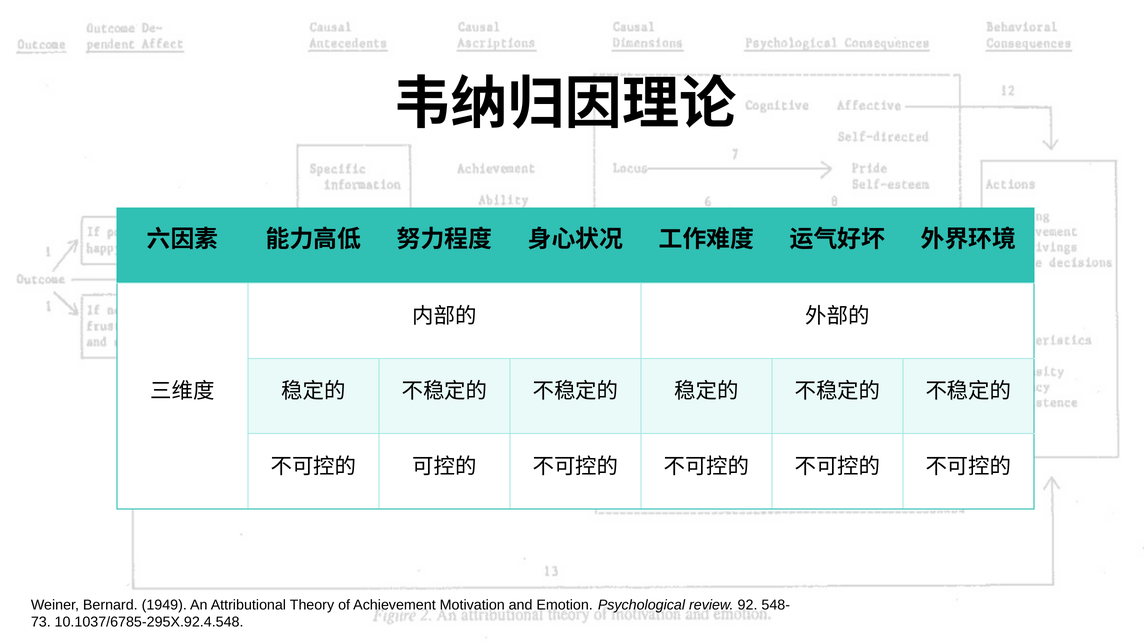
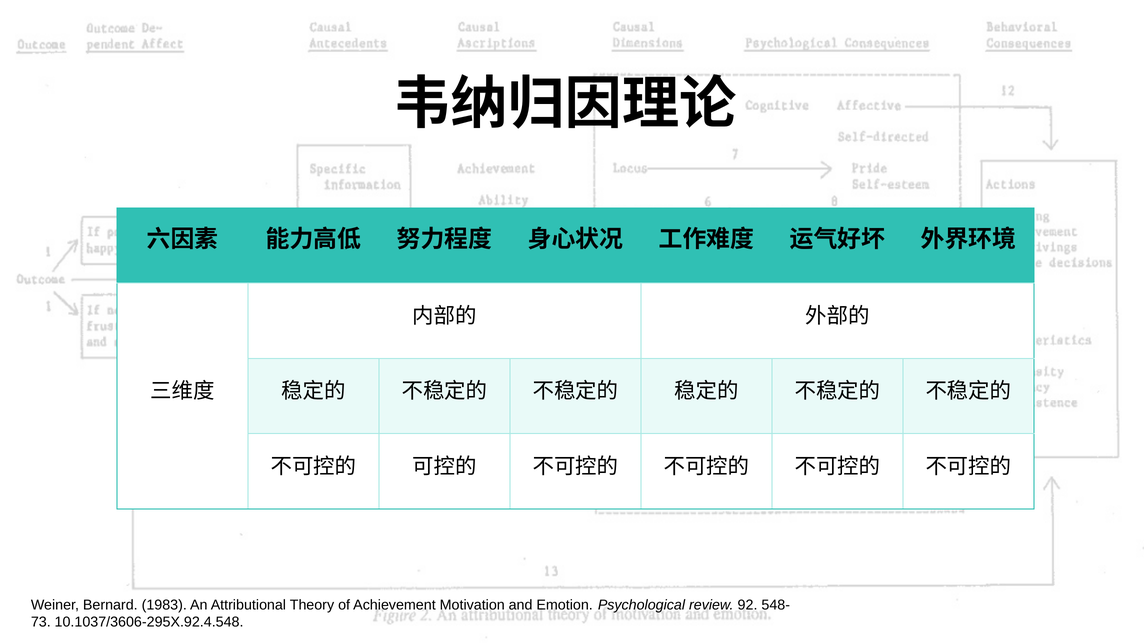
1949: 1949 -> 1983
10.1037/6785-295X.92.4.548: 10.1037/6785-295X.92.4.548 -> 10.1037/3606-295X.92.4.548
